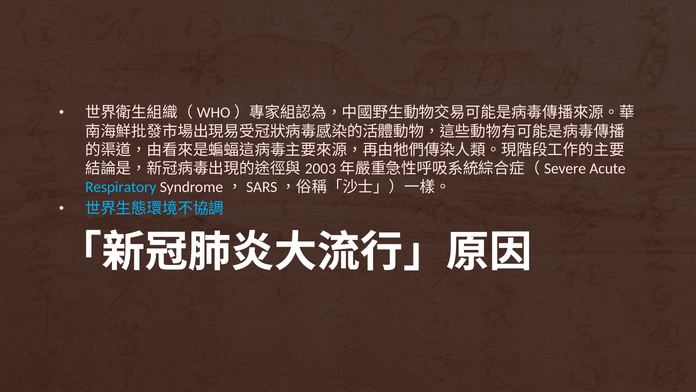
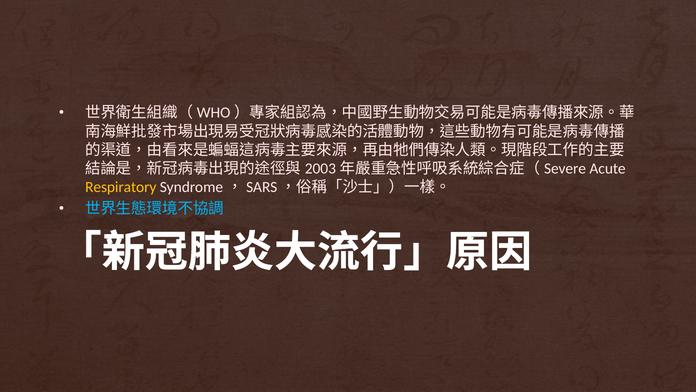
Respiratory colour: light blue -> yellow
